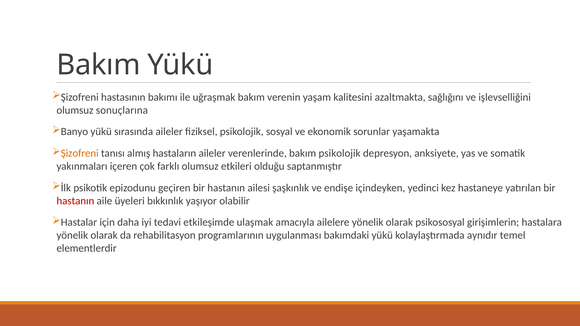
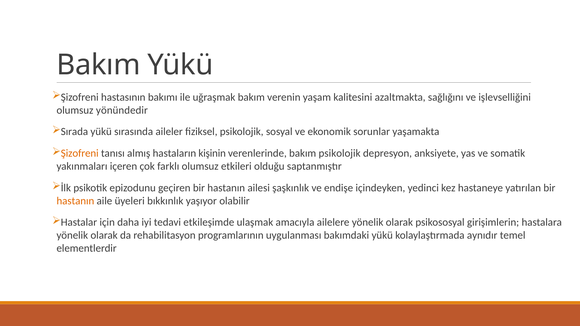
sonuçlarına: sonuçlarına -> yönündedir
Banyo: Banyo -> Sırada
hastaların aileler: aileler -> kişinin
hastanın at (75, 201) colour: red -> orange
